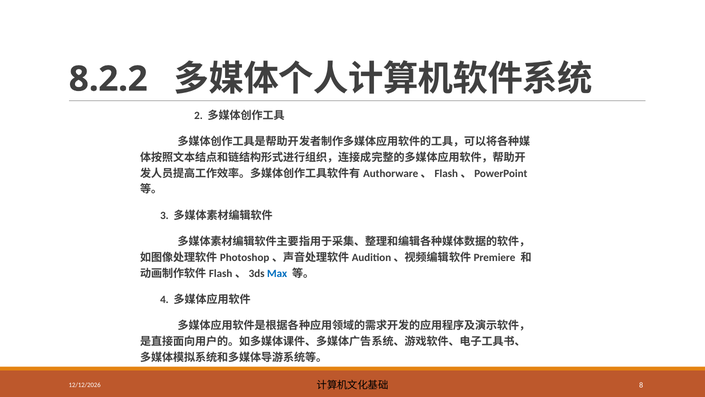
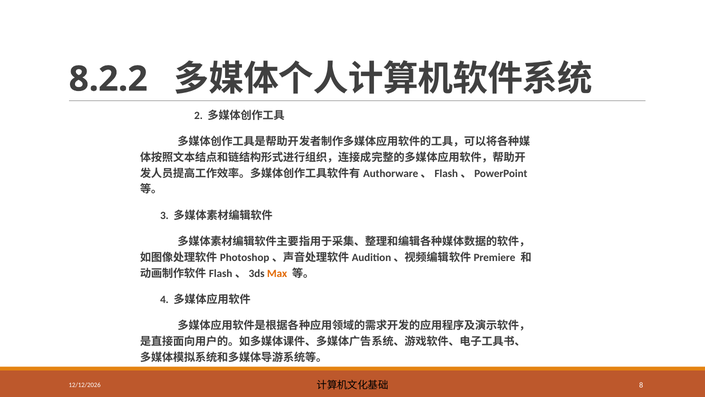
Max colour: blue -> orange
